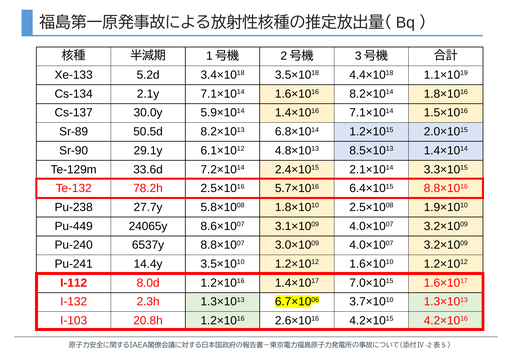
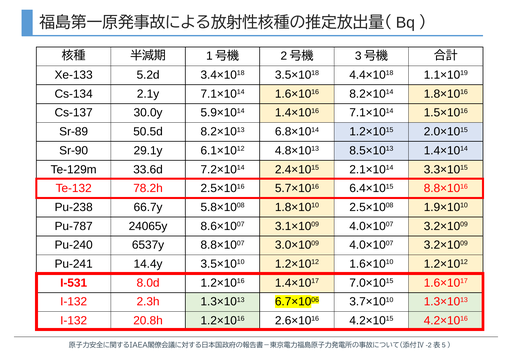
27.7y: 27.7y -> 66.7y
Pu-449: Pu-449 -> Pu-787
I-112: I-112 -> I-531
I-103 at (74, 321): I-103 -> I-132
